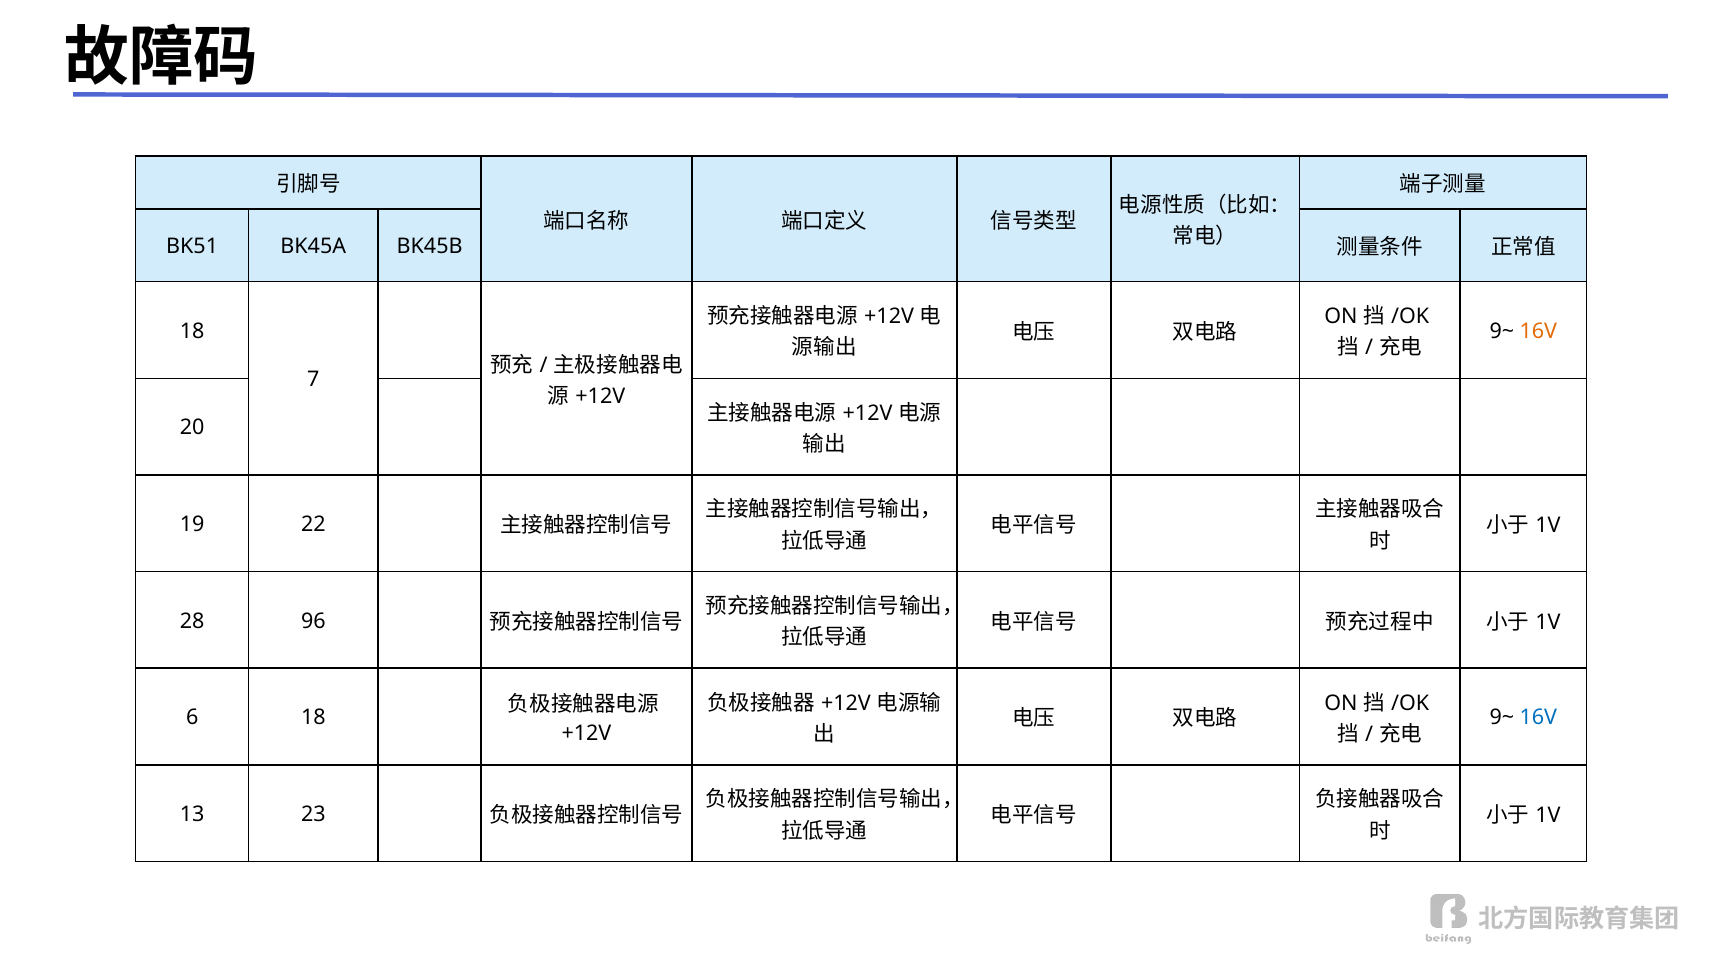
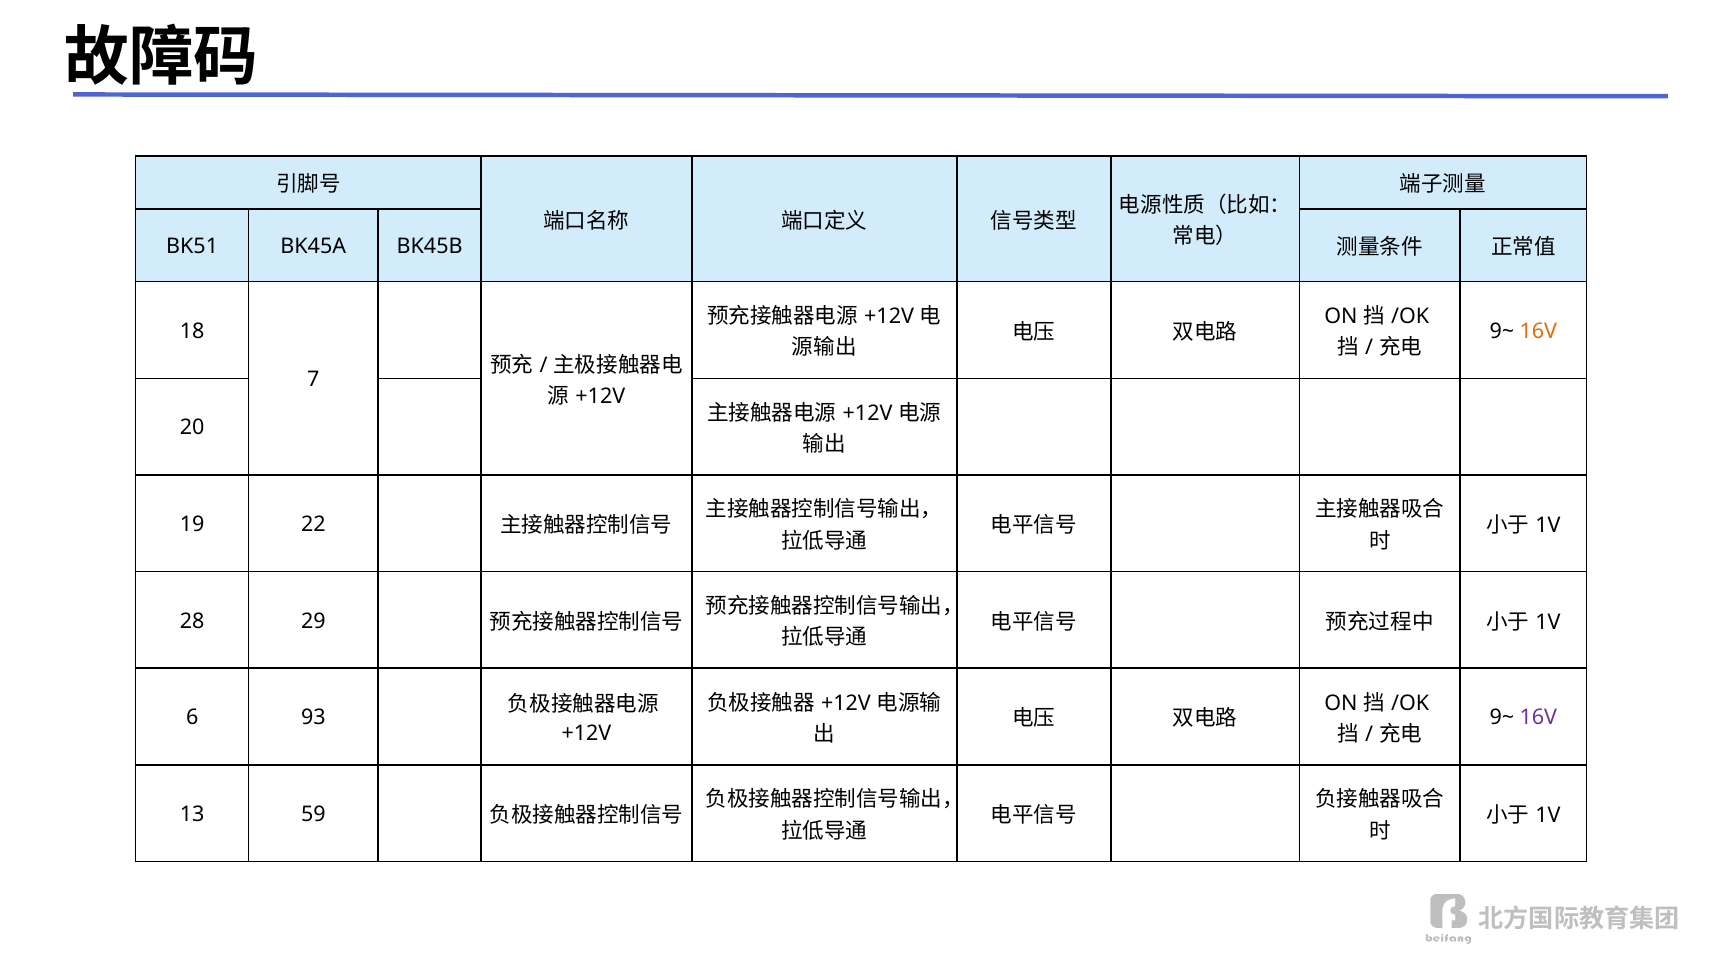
96: 96 -> 29
6 18: 18 -> 93
16V at (1538, 718) colour: blue -> purple
23: 23 -> 59
